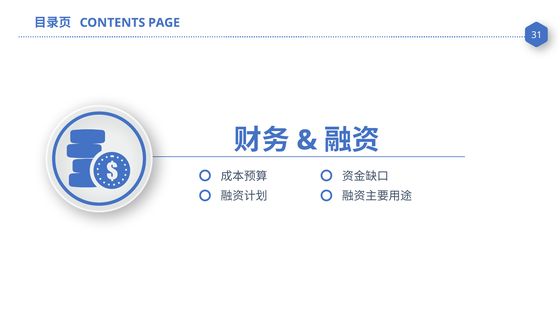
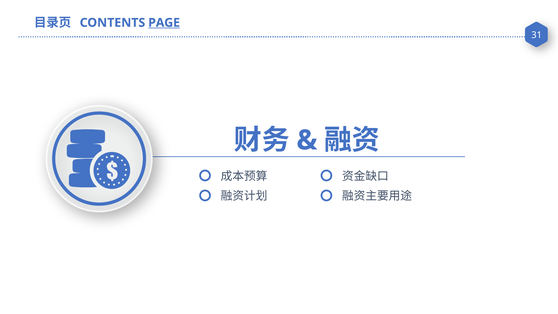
PAGE underline: none -> present
